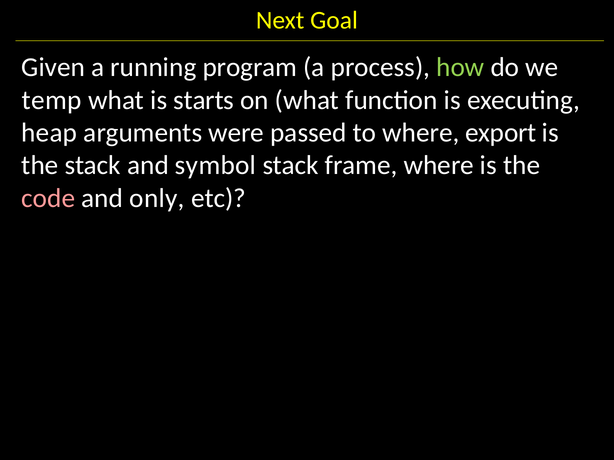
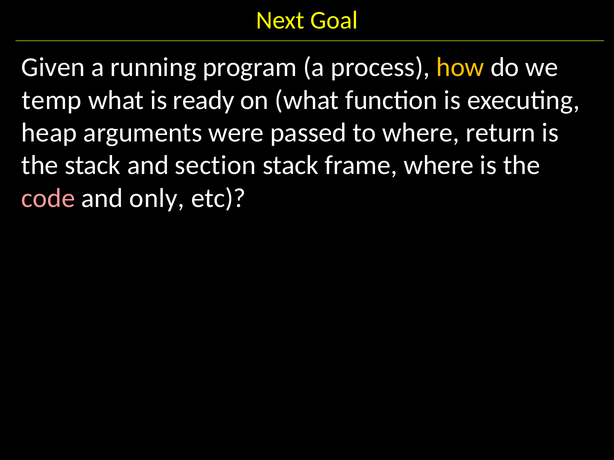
how colour: light green -> yellow
starts: starts -> ready
export: export -> return
symbol: symbol -> section
